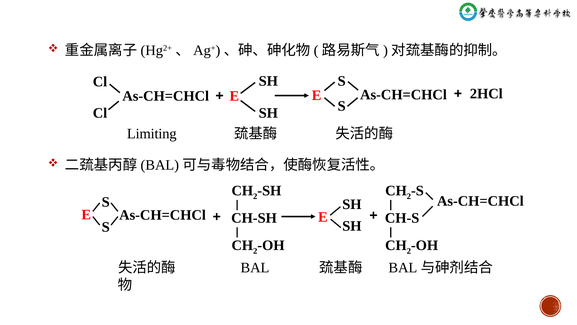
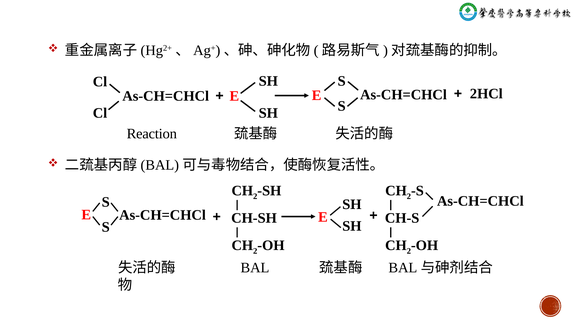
Limiting: Limiting -> Reaction
